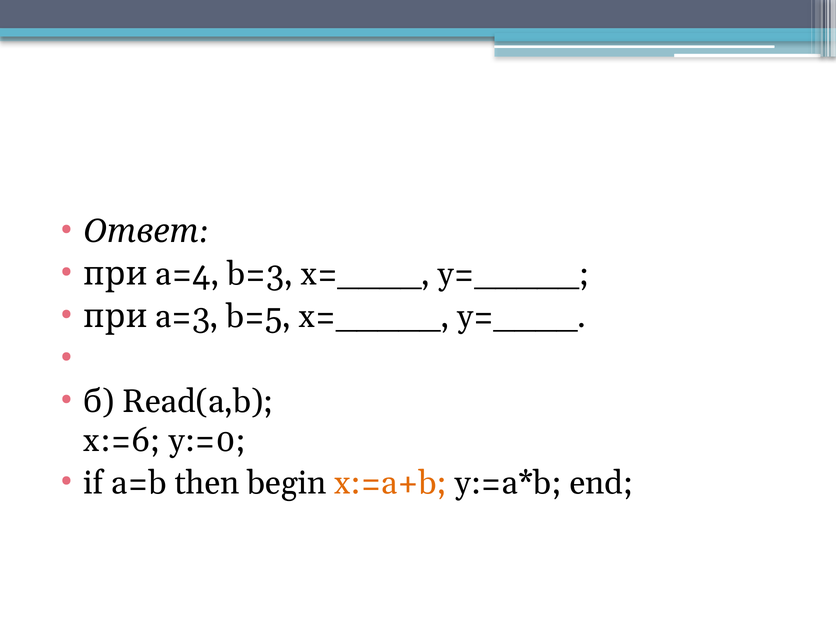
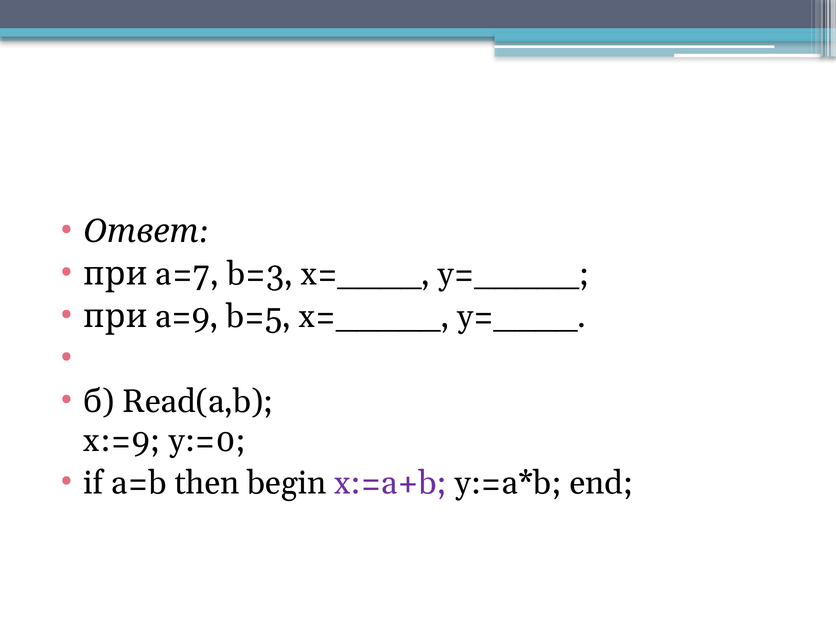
a=4: a=4 -> a=7
a=3: a=3 -> a=9
x:=6: x:=6 -> x:=9
x:=a+b colour: orange -> purple
